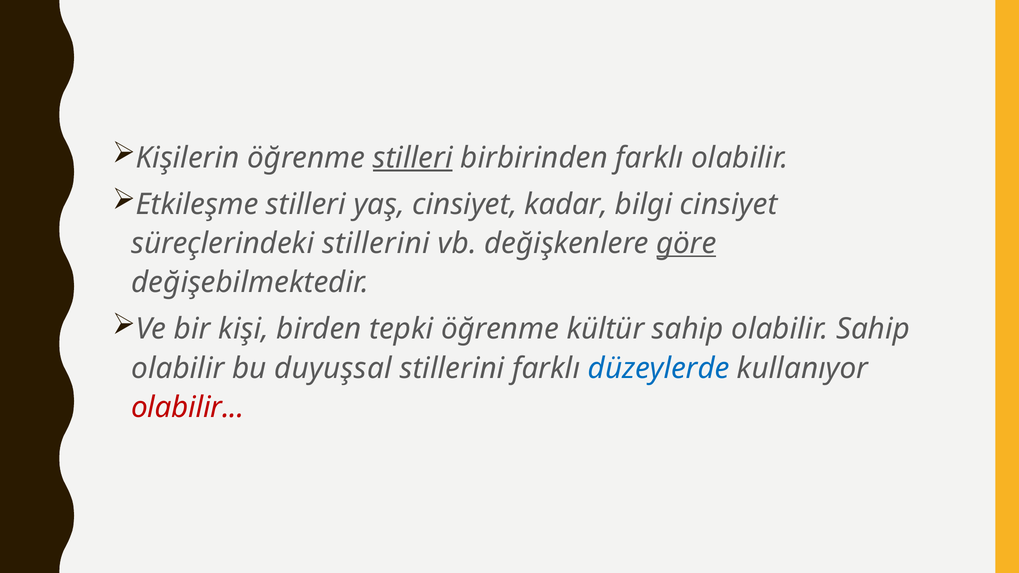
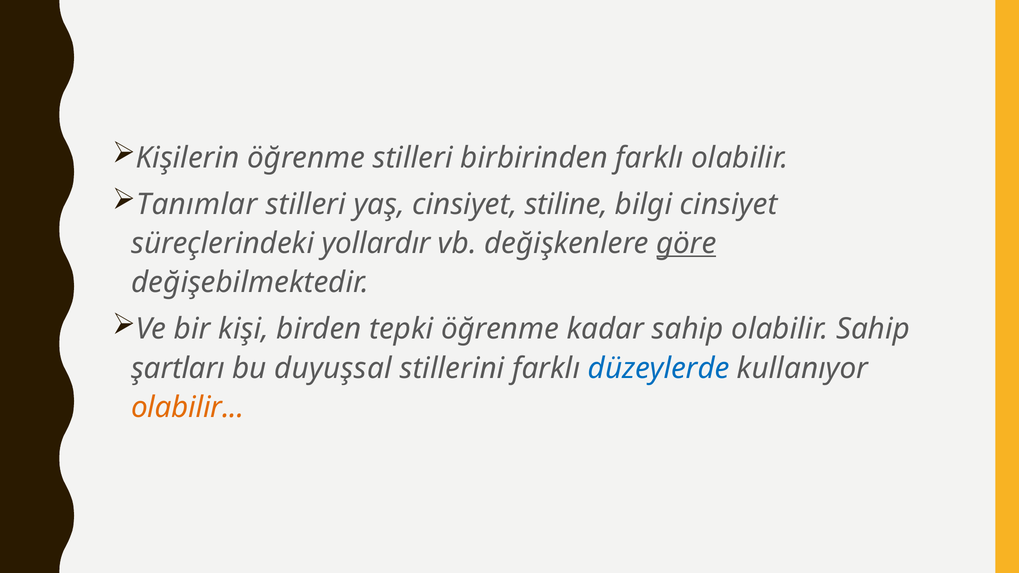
stilleri at (413, 158) underline: present -> none
Etkileşme: Etkileşme -> Tanımlar
kadar: kadar -> stiline
süreçlerindeki stillerini: stillerini -> yollardır
kültür: kültür -> kadar
olabilir at (178, 368): olabilir -> şartları
olabilir at (188, 408) colour: red -> orange
